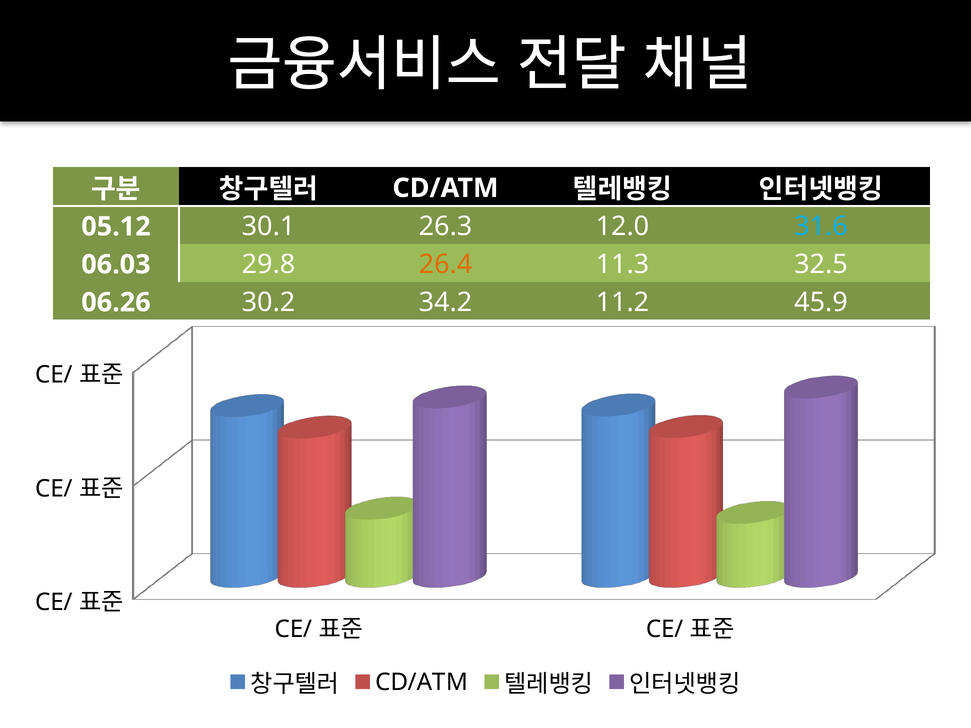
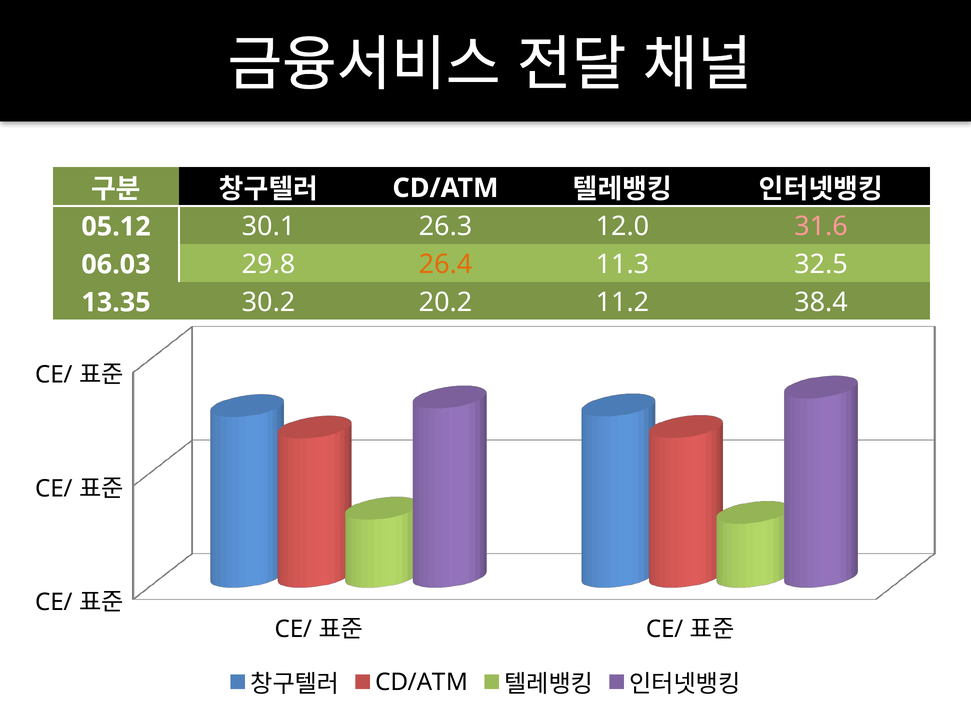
31.6 colour: light blue -> pink
06.26: 06.26 -> 13.35
34.2: 34.2 -> 20.2
45.9: 45.9 -> 38.4
